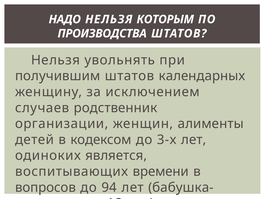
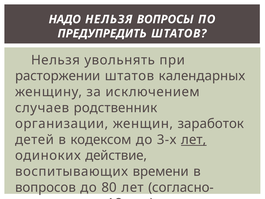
КОТОРЫМ: КОТОРЫМ -> ВОПРОСЫ
ПРОИЗВОДСТВА: ПРОИЗВОДСТВА -> ПРЕДУПРЕДИТЬ
получившим: получившим -> расторжении
алименты: алименты -> заработок
лет at (194, 140) underline: none -> present
является: является -> действие
94: 94 -> 80
бабушка-: бабушка- -> согласно-
